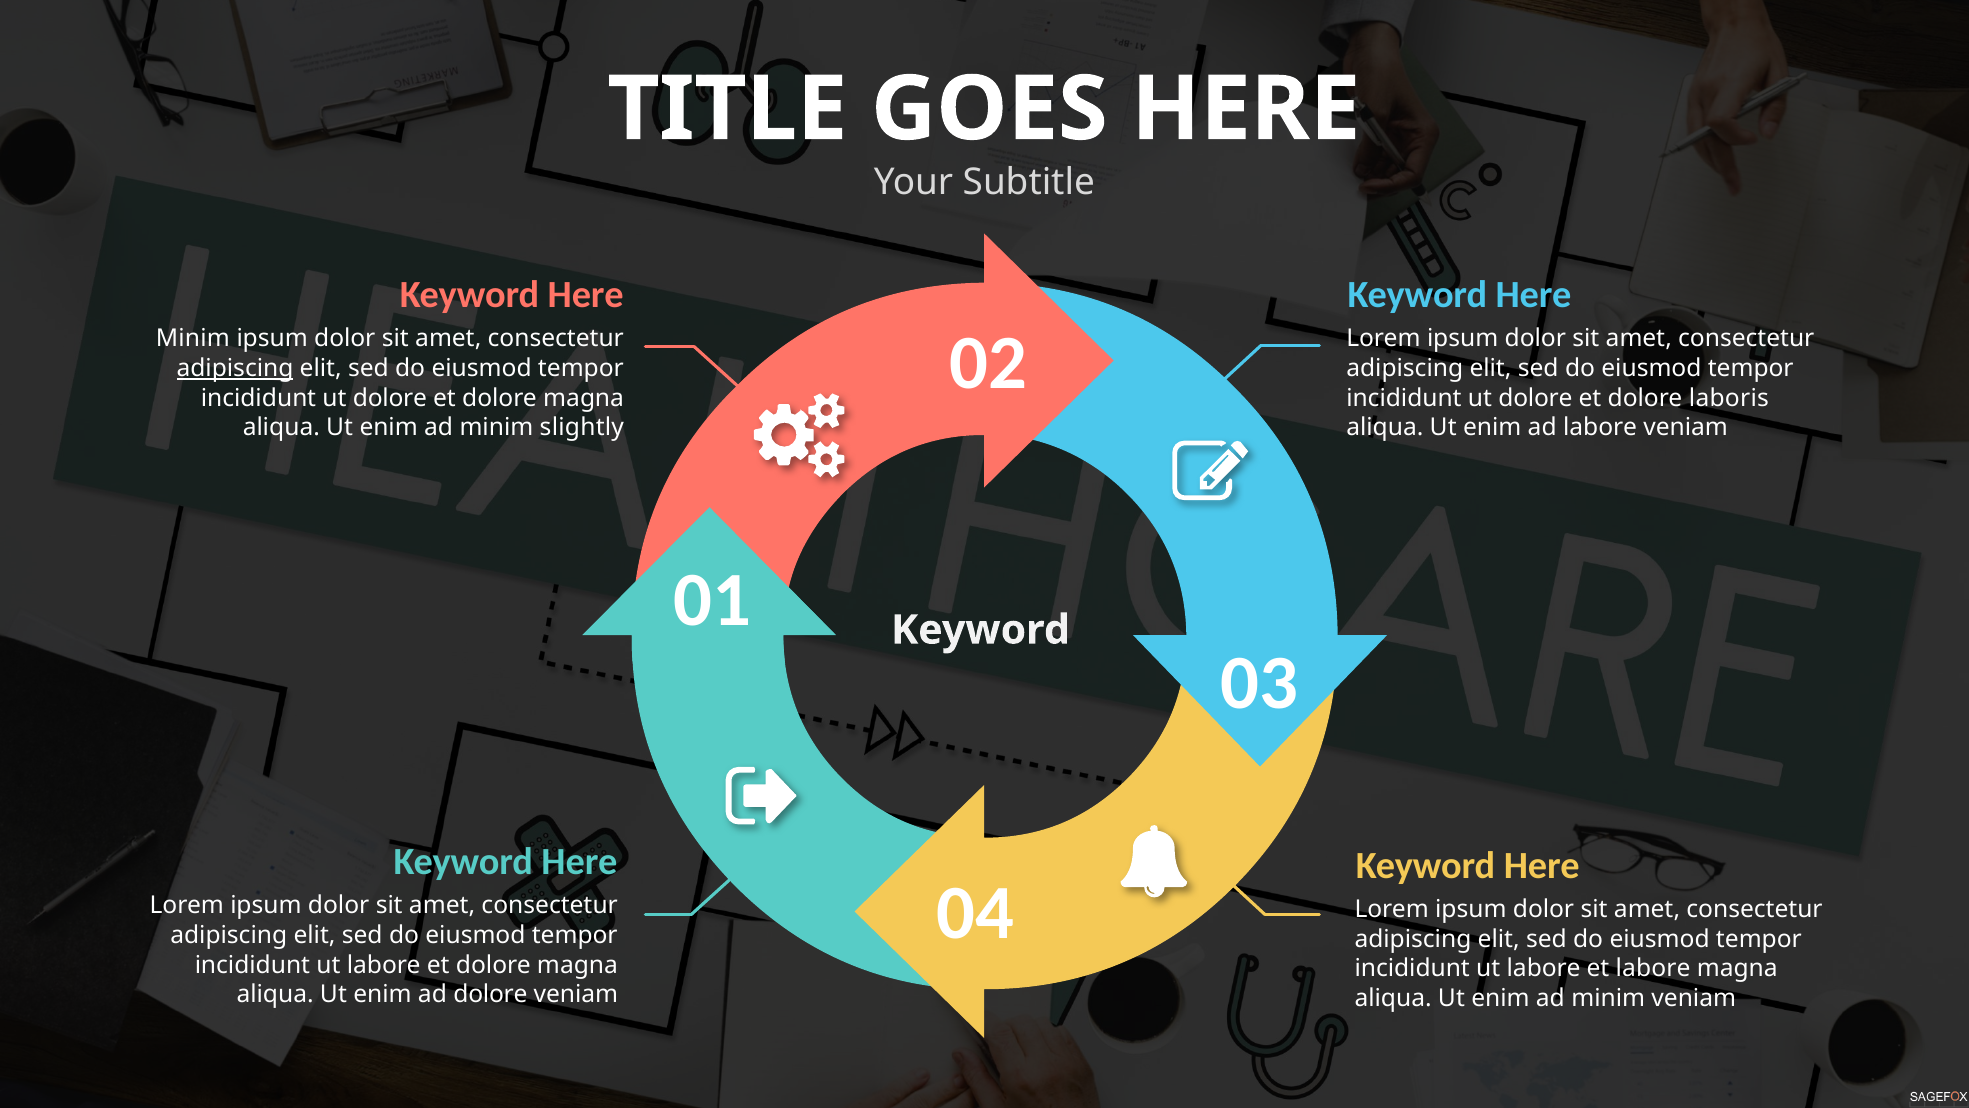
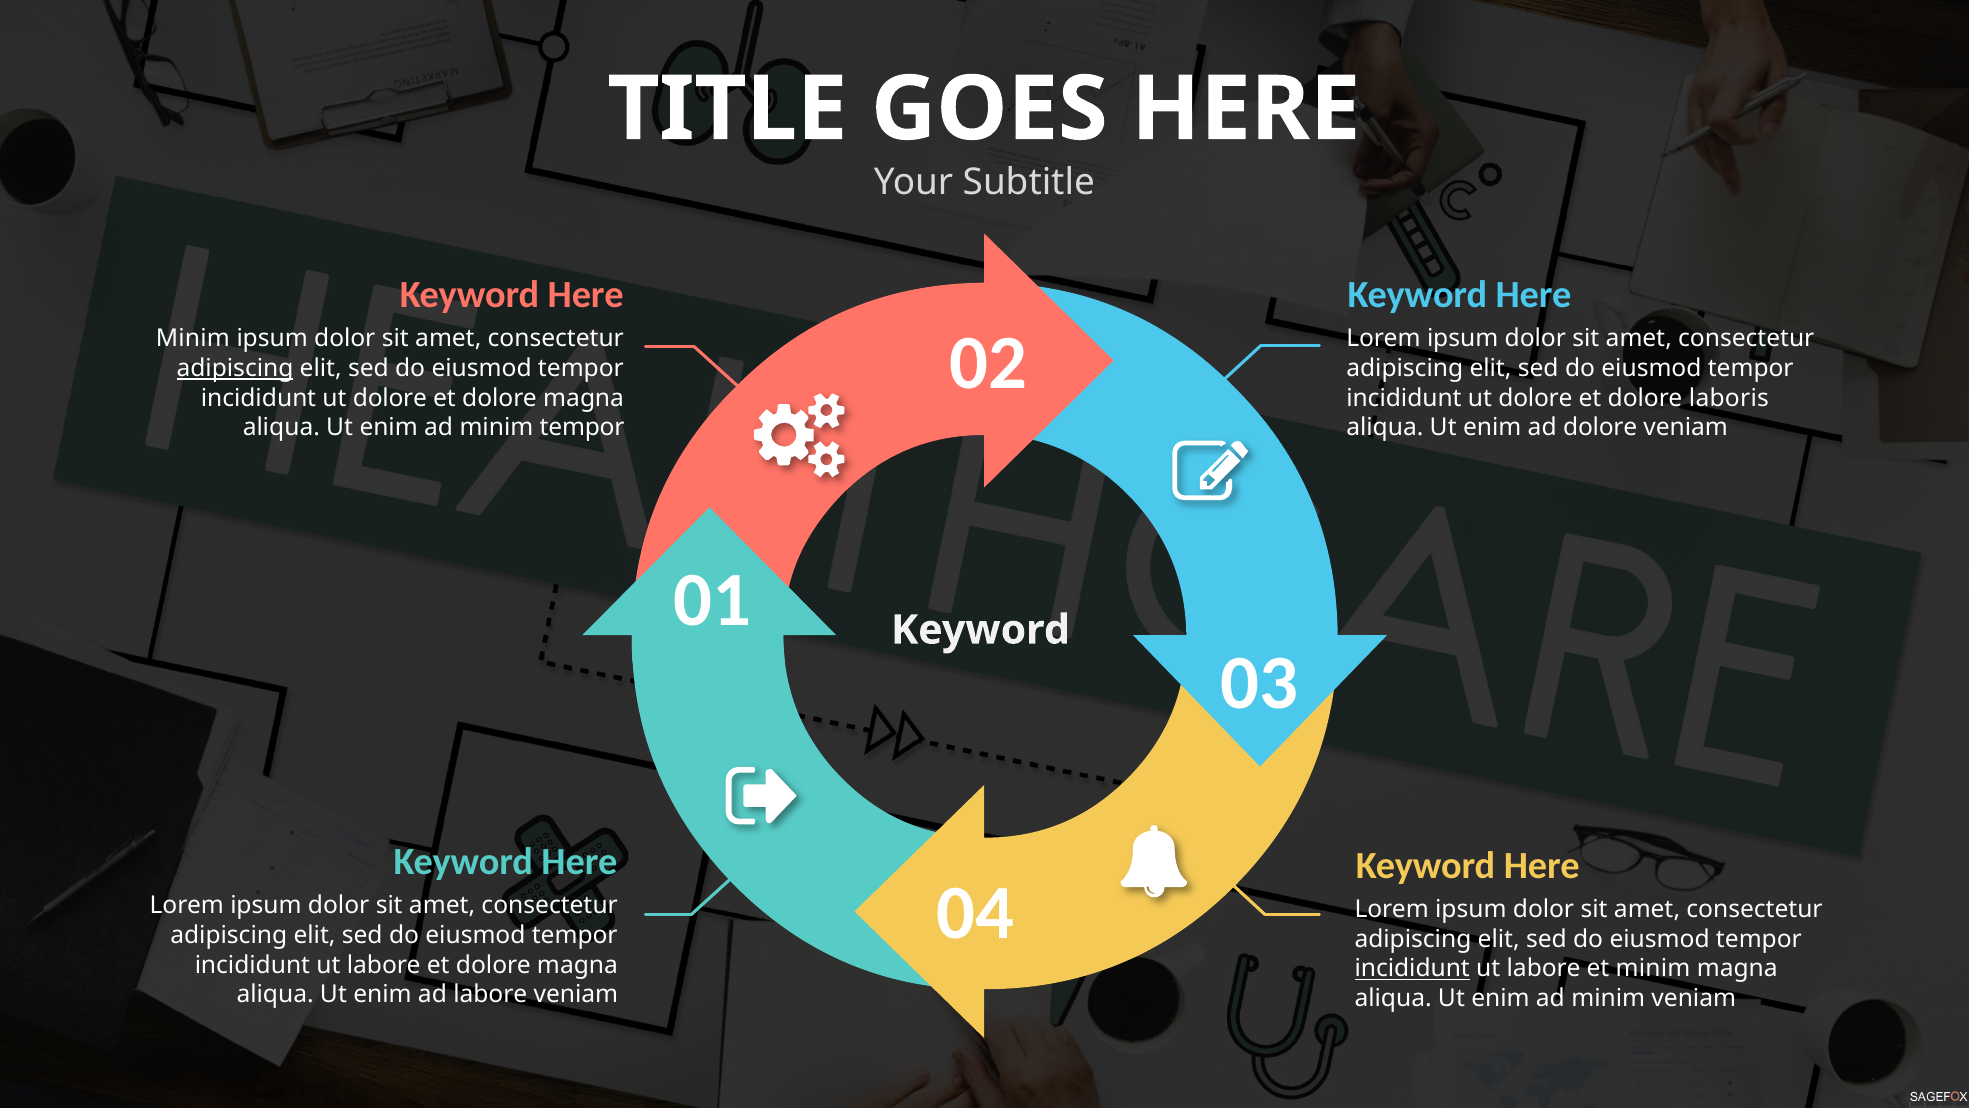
minim slightly: slightly -> tempor
ad labore: labore -> dolore
incididunt at (1412, 968) underline: none -> present
et labore: labore -> minim
ad dolore: dolore -> labore
